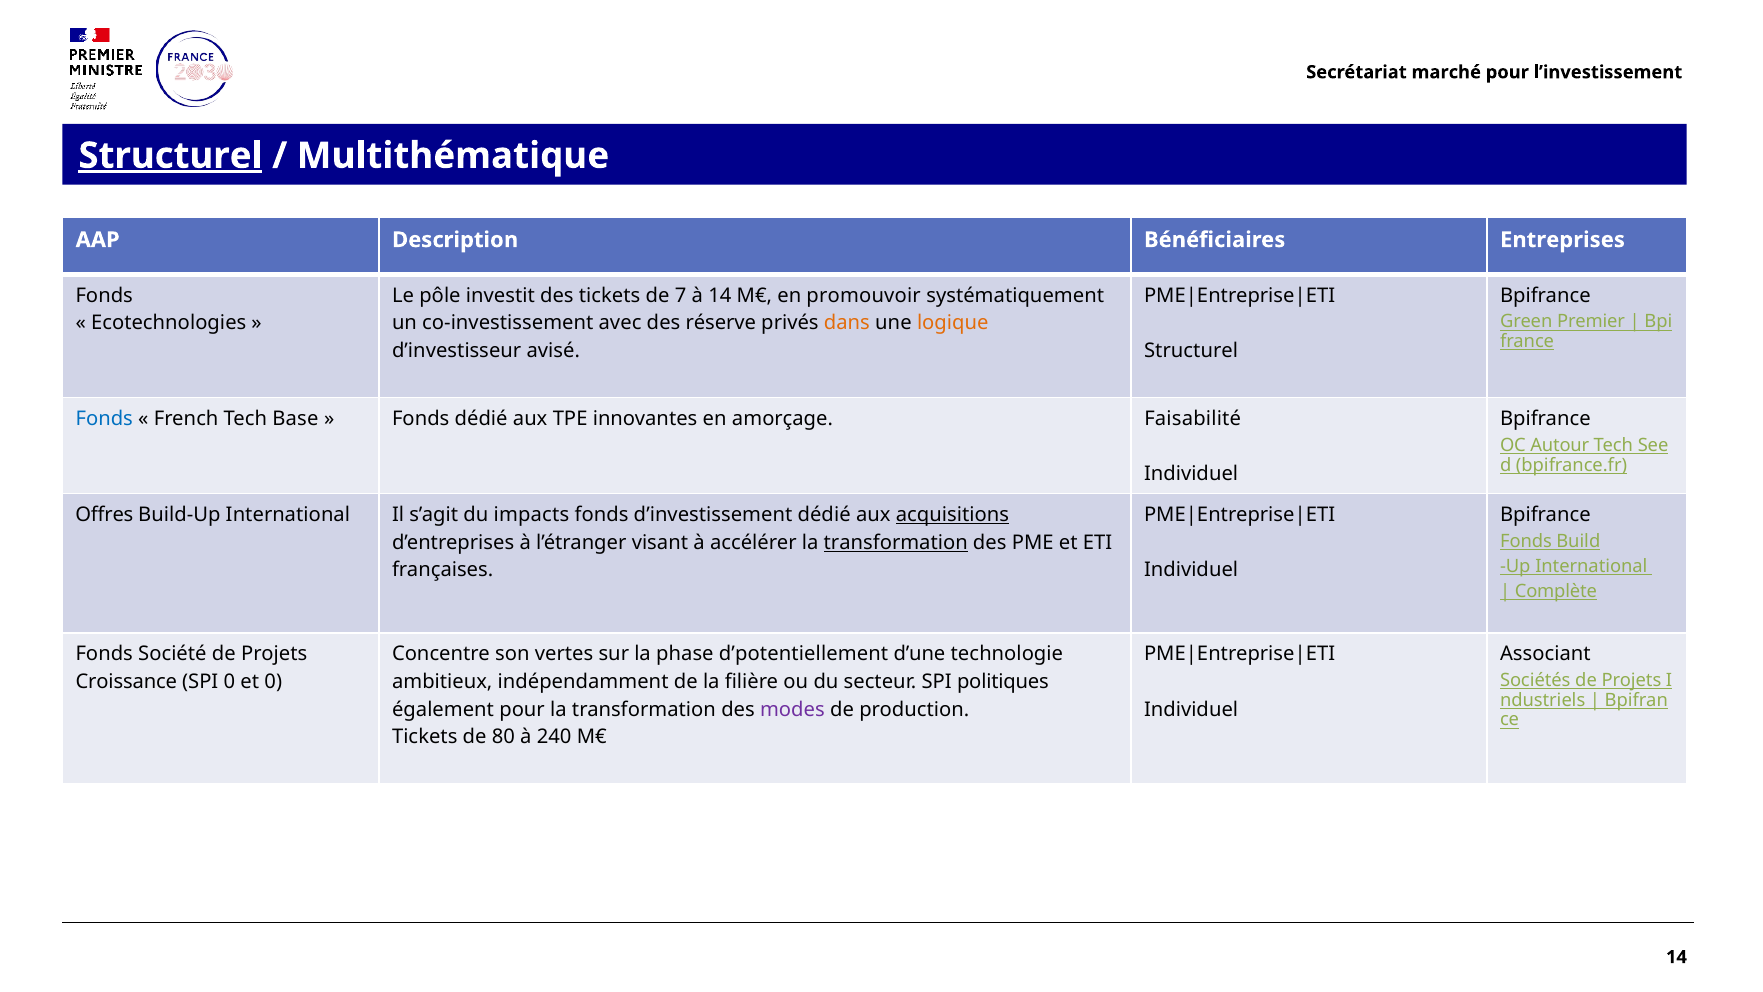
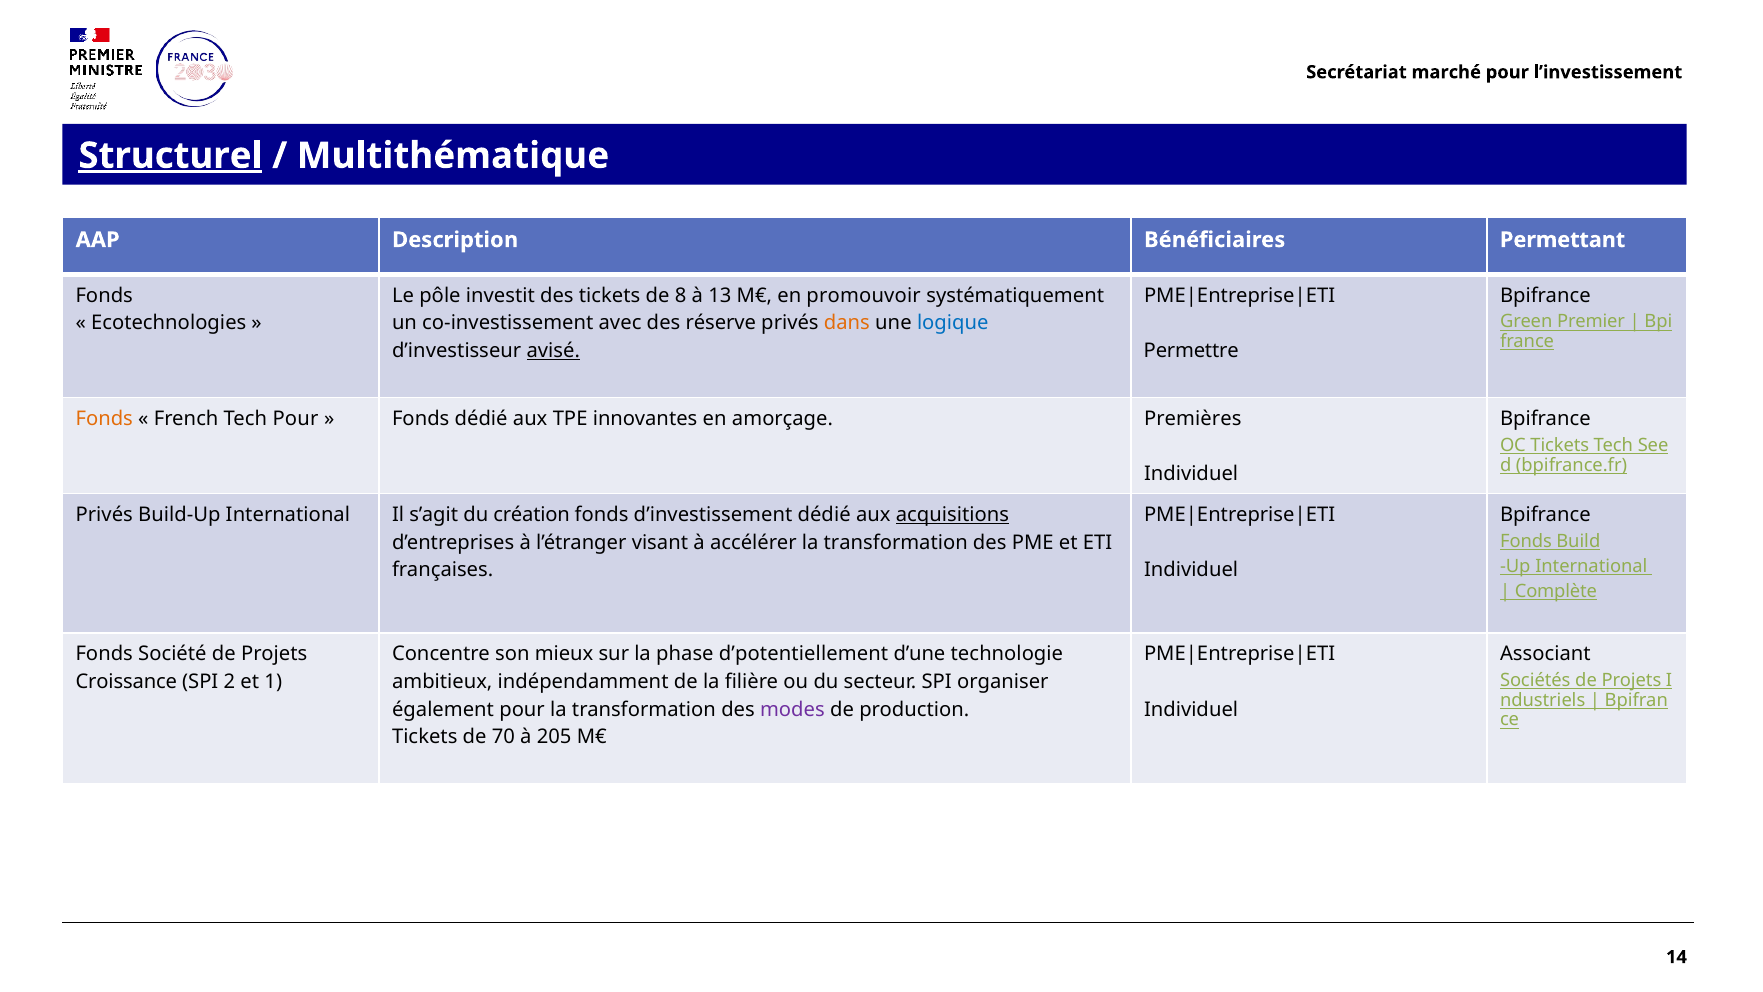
Entreprises: Entreprises -> Permettant
7: 7 -> 8
à 14: 14 -> 13
logique colour: orange -> blue
avisé underline: none -> present
Structurel at (1191, 351): Structurel -> Permettre
Fonds at (104, 419) colour: blue -> orange
Tech Base: Base -> Pour
Faisabilité: Faisabilité -> Premières
OC Autour: Autour -> Tickets
Offres at (104, 515): Offres -> Privés
impacts: impacts -> création
transformation at (896, 542) underline: present -> none
vertes: vertes -> mieux
SPI 0: 0 -> 2
et 0: 0 -> 1
politiques: politiques -> organiser
80: 80 -> 70
240: 240 -> 205
